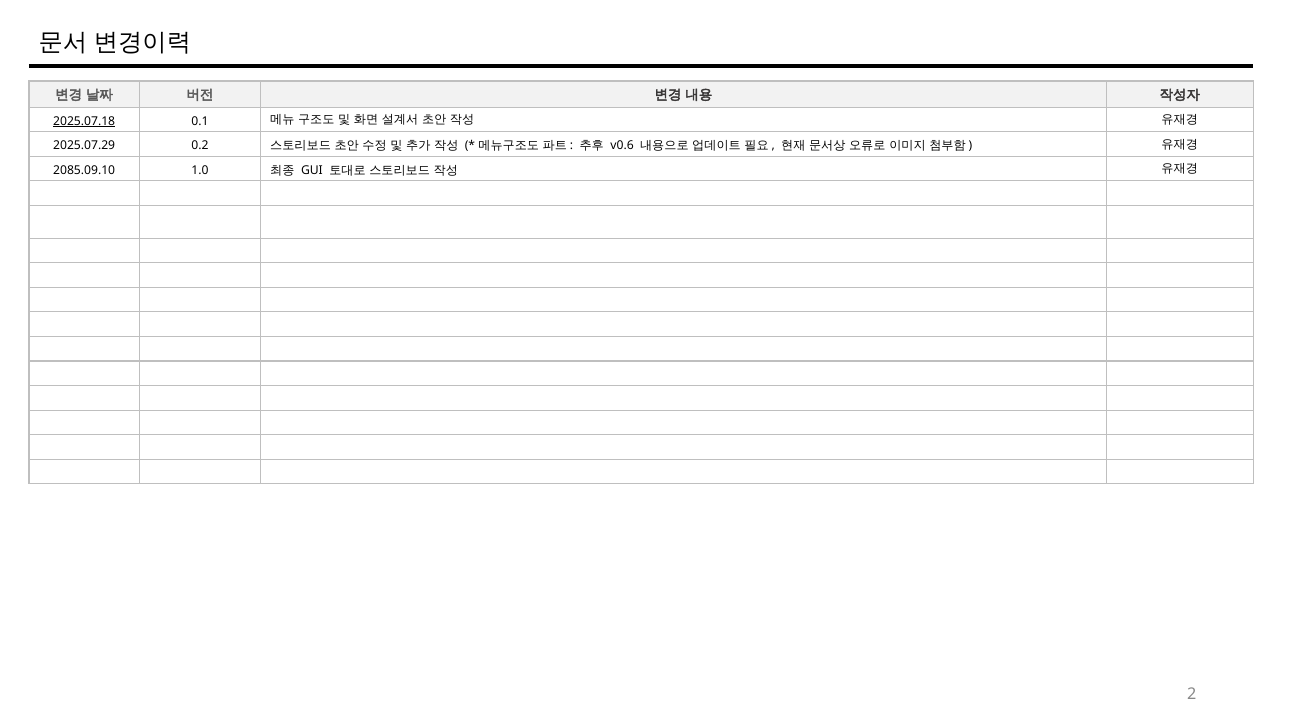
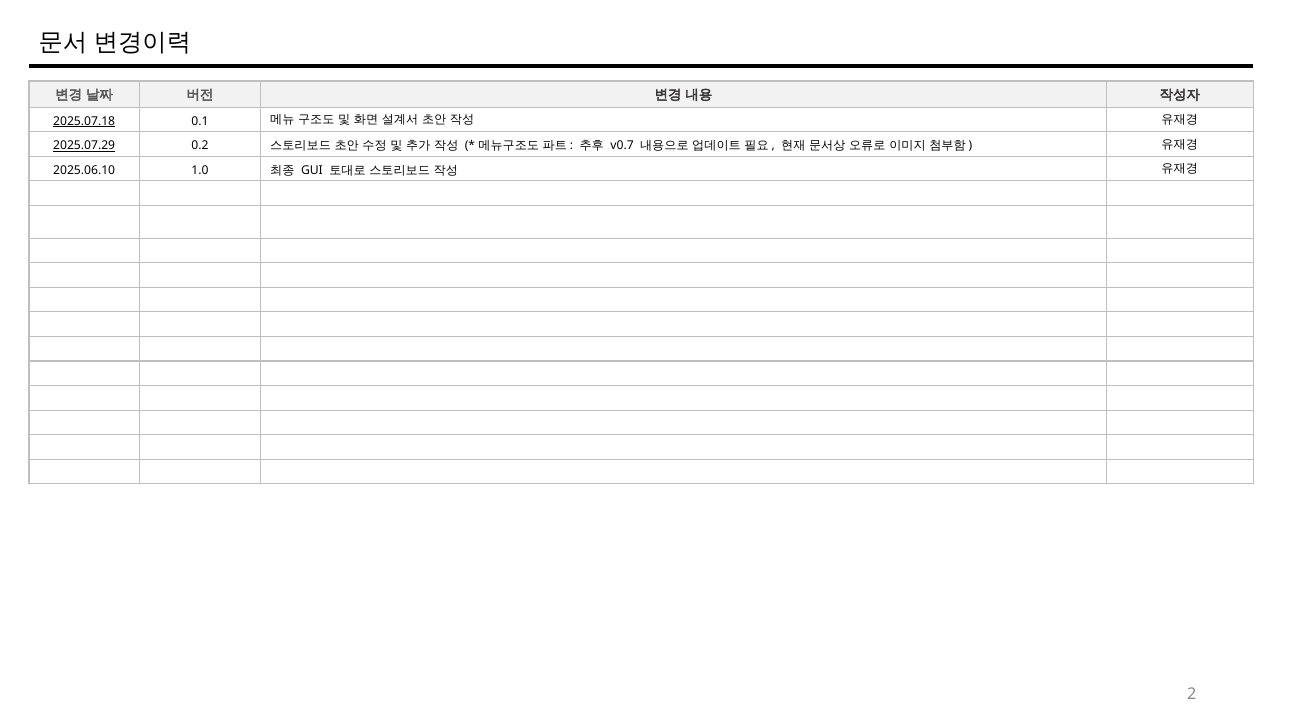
2025.07.29 underline: none -> present
v0.6: v0.6 -> v0.7
2085.09.10: 2085.09.10 -> 2025.06.10
